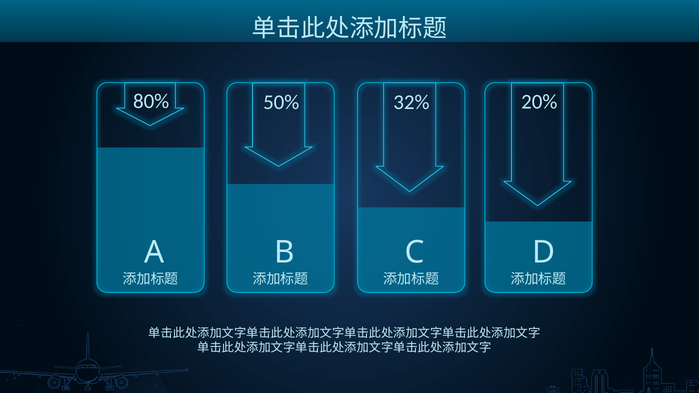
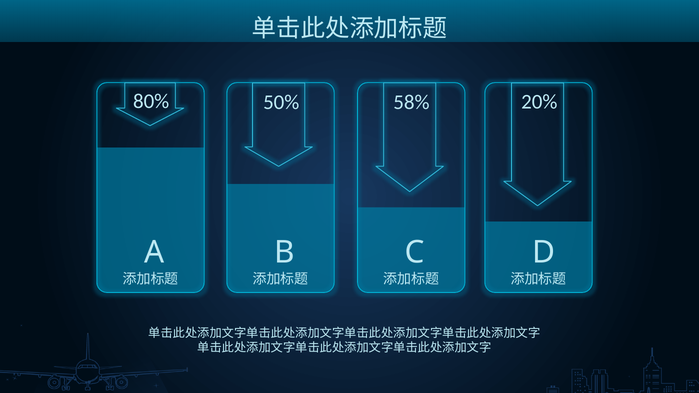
32%: 32% -> 58%
